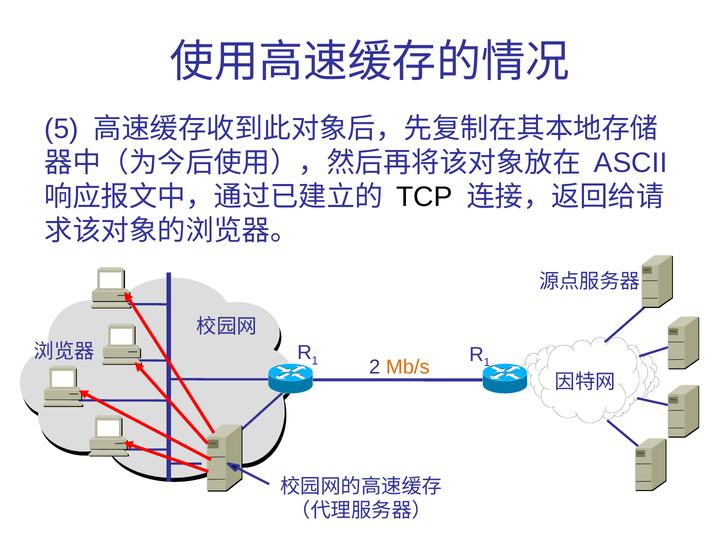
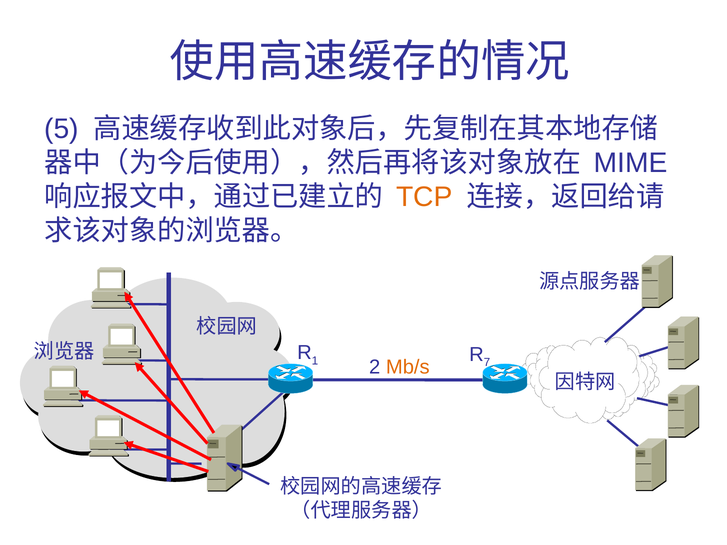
ASCII: ASCII -> MIME
TCP colour: black -> orange
1 at (487, 363): 1 -> 7
